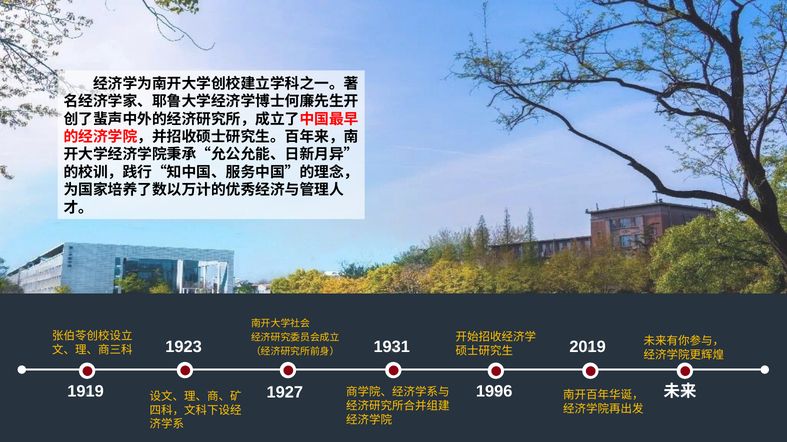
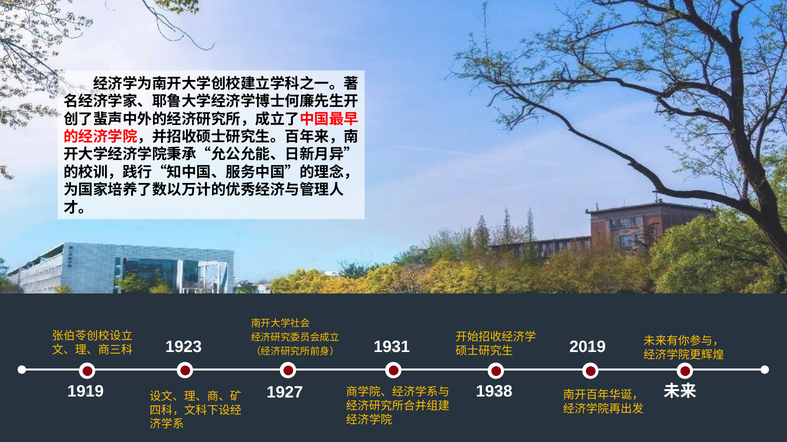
1996: 1996 -> 1938
